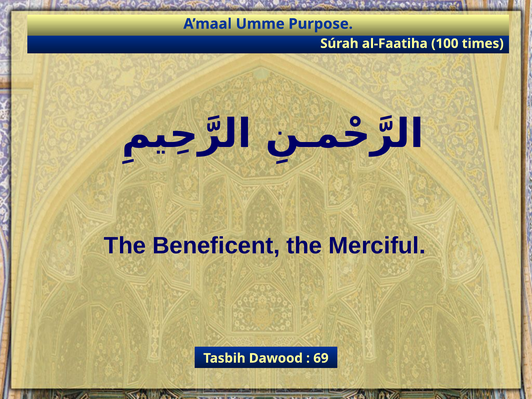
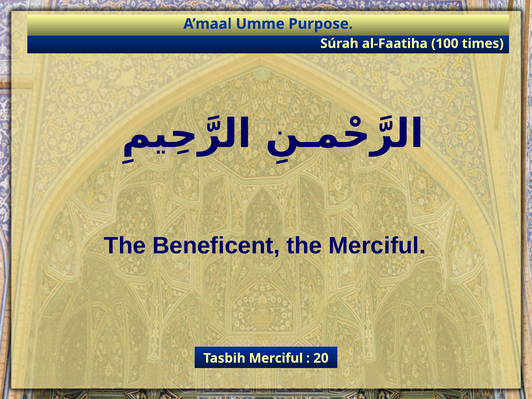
Tasbih Dawood: Dawood -> Merciful
69: 69 -> 20
